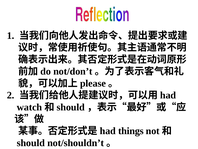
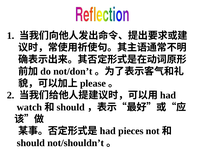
things: things -> pieces
